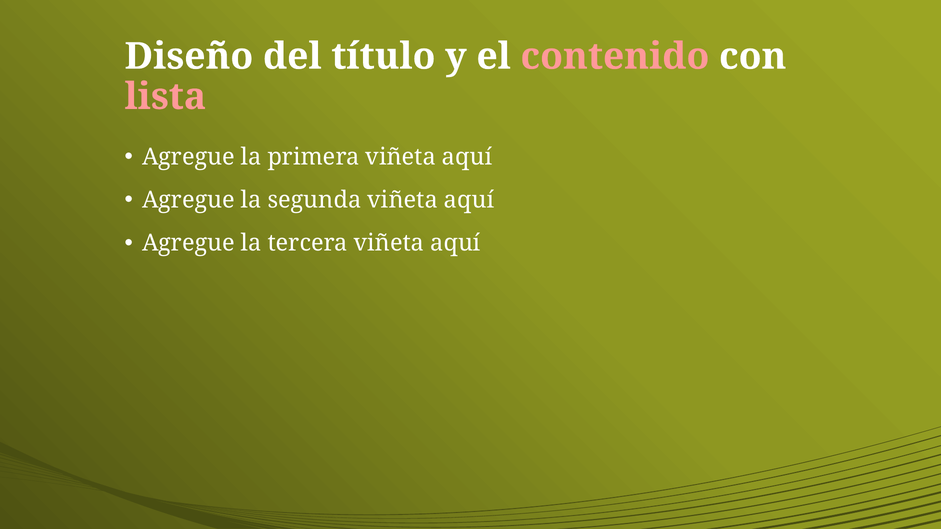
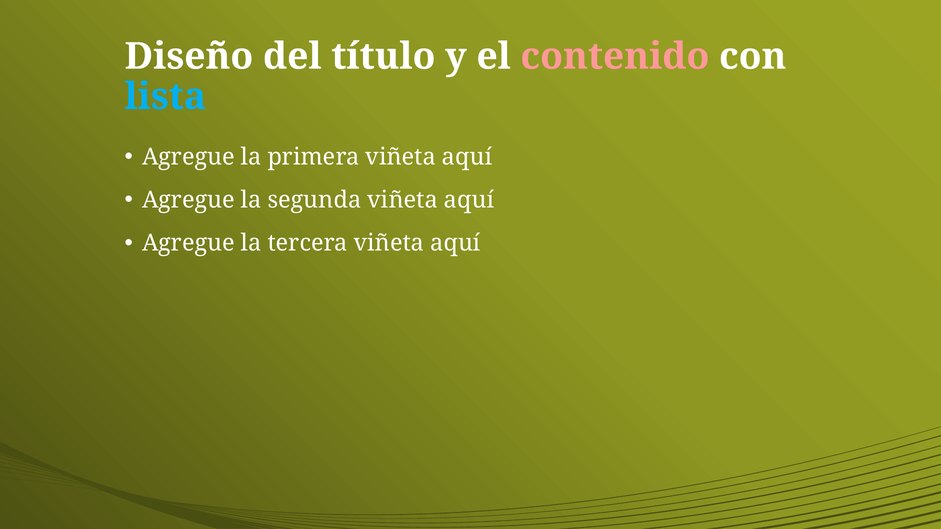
lista colour: pink -> light blue
